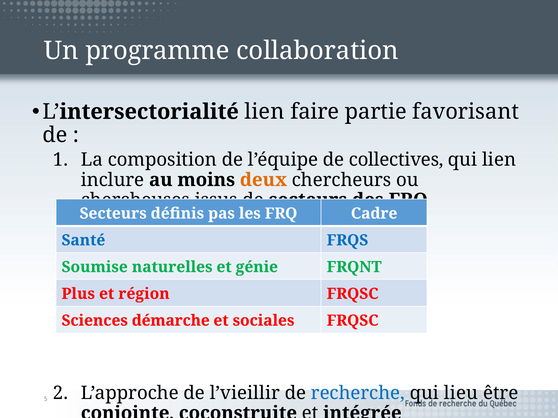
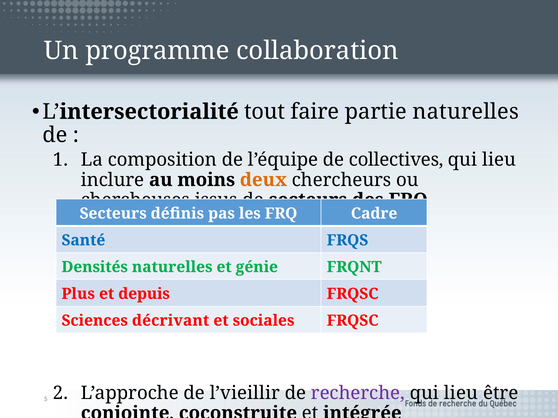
L’intersectorialité lien: lien -> tout
partie favorisant: favorisant -> naturelles
lien at (499, 160): lien -> lieu
Soumise: Soumise -> Densités
région: région -> depuis
démarche: démarche -> décrivant
recherche colour: blue -> purple
